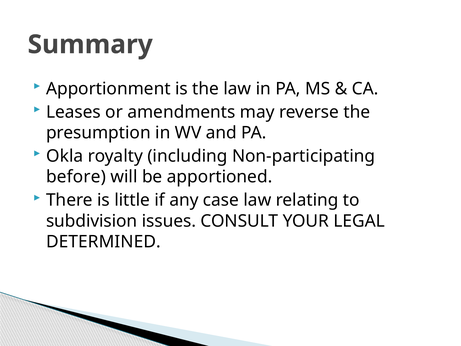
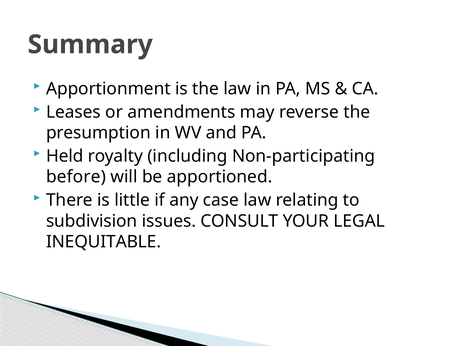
Okla: Okla -> Held
DETERMINED: DETERMINED -> INEQUITABLE
